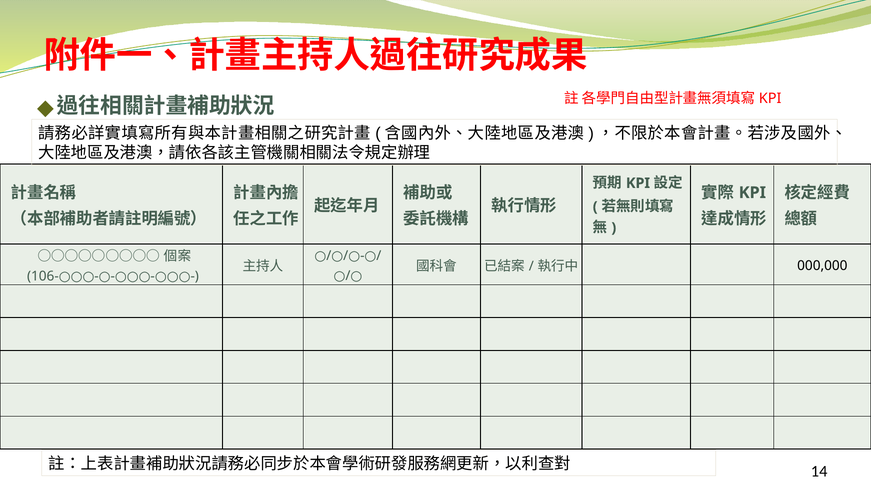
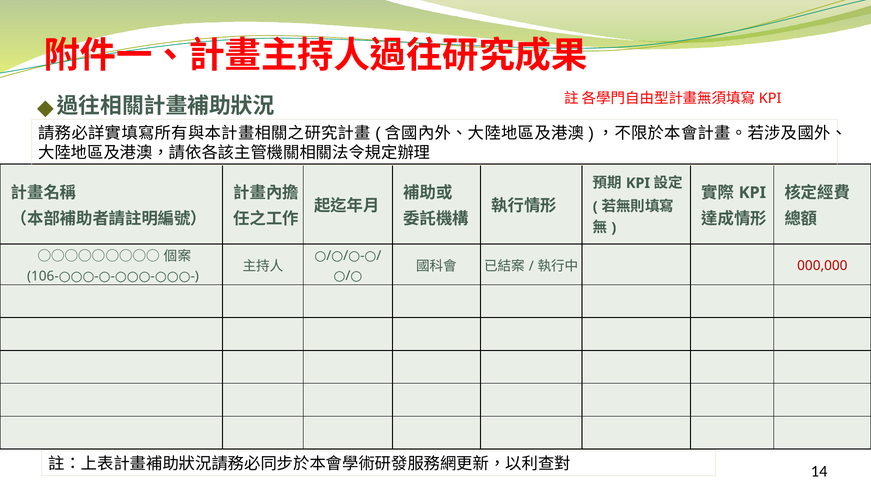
000,000 colour: black -> red
